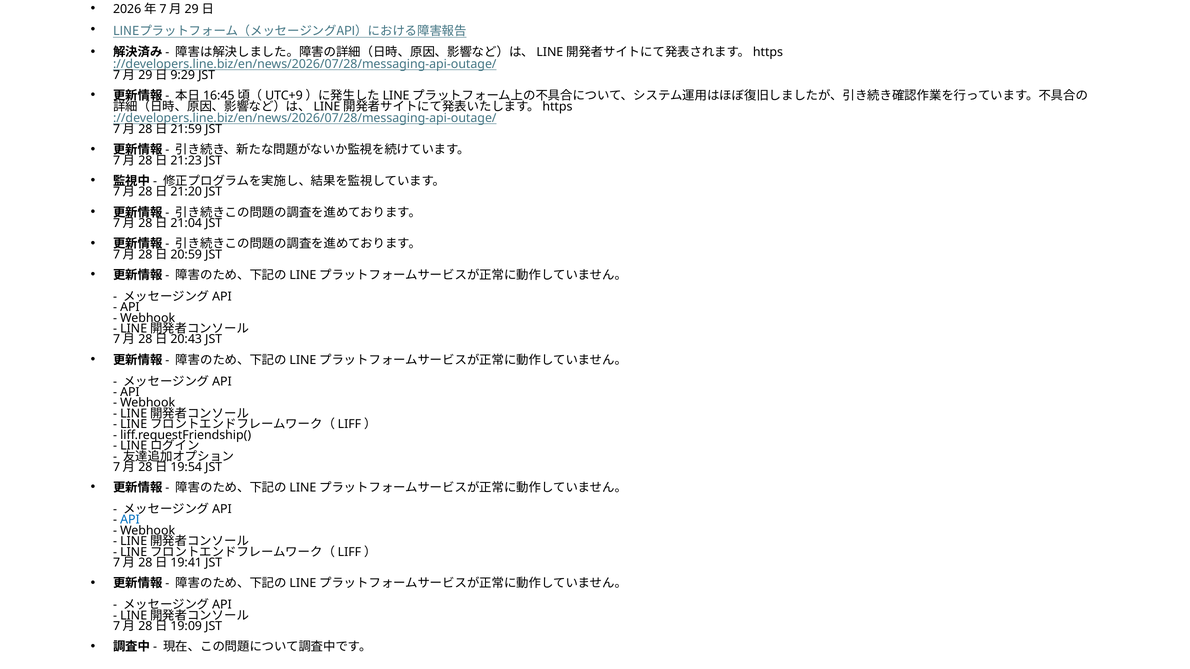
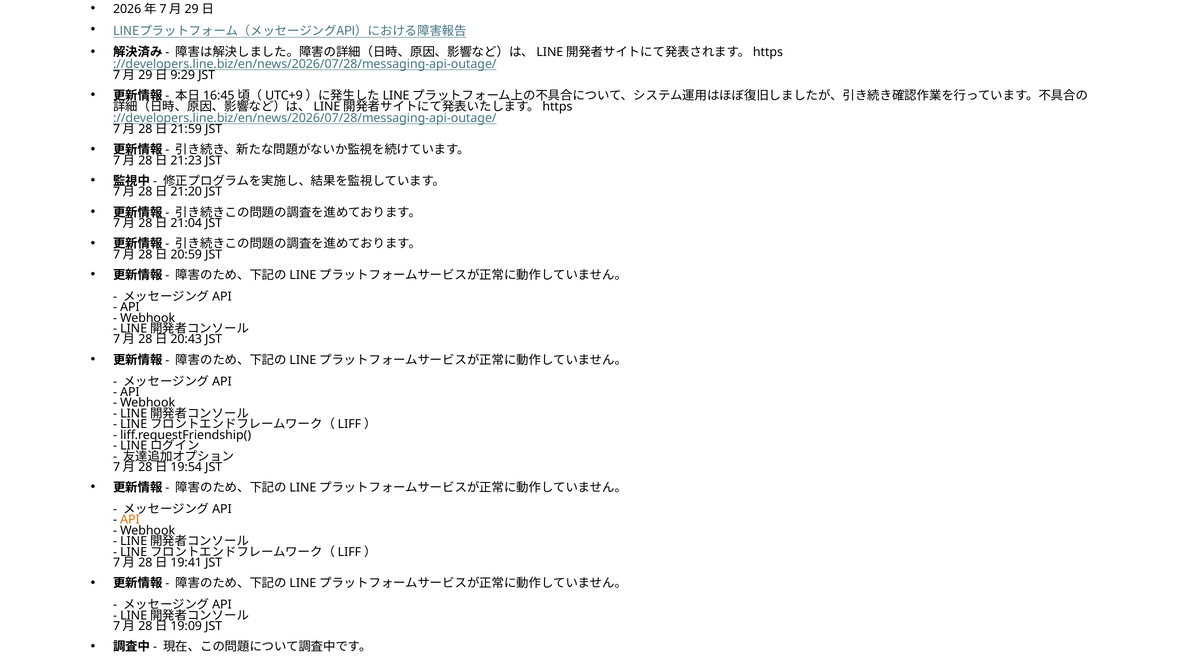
API at (130, 520) colour: blue -> orange
